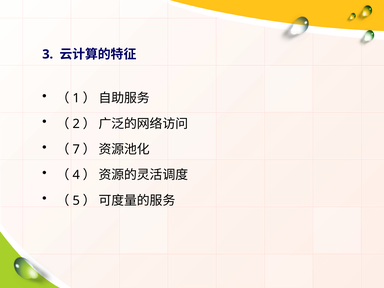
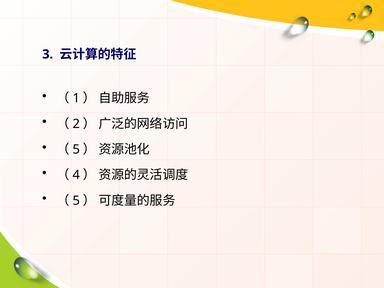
7 at (76, 149): 7 -> 5
